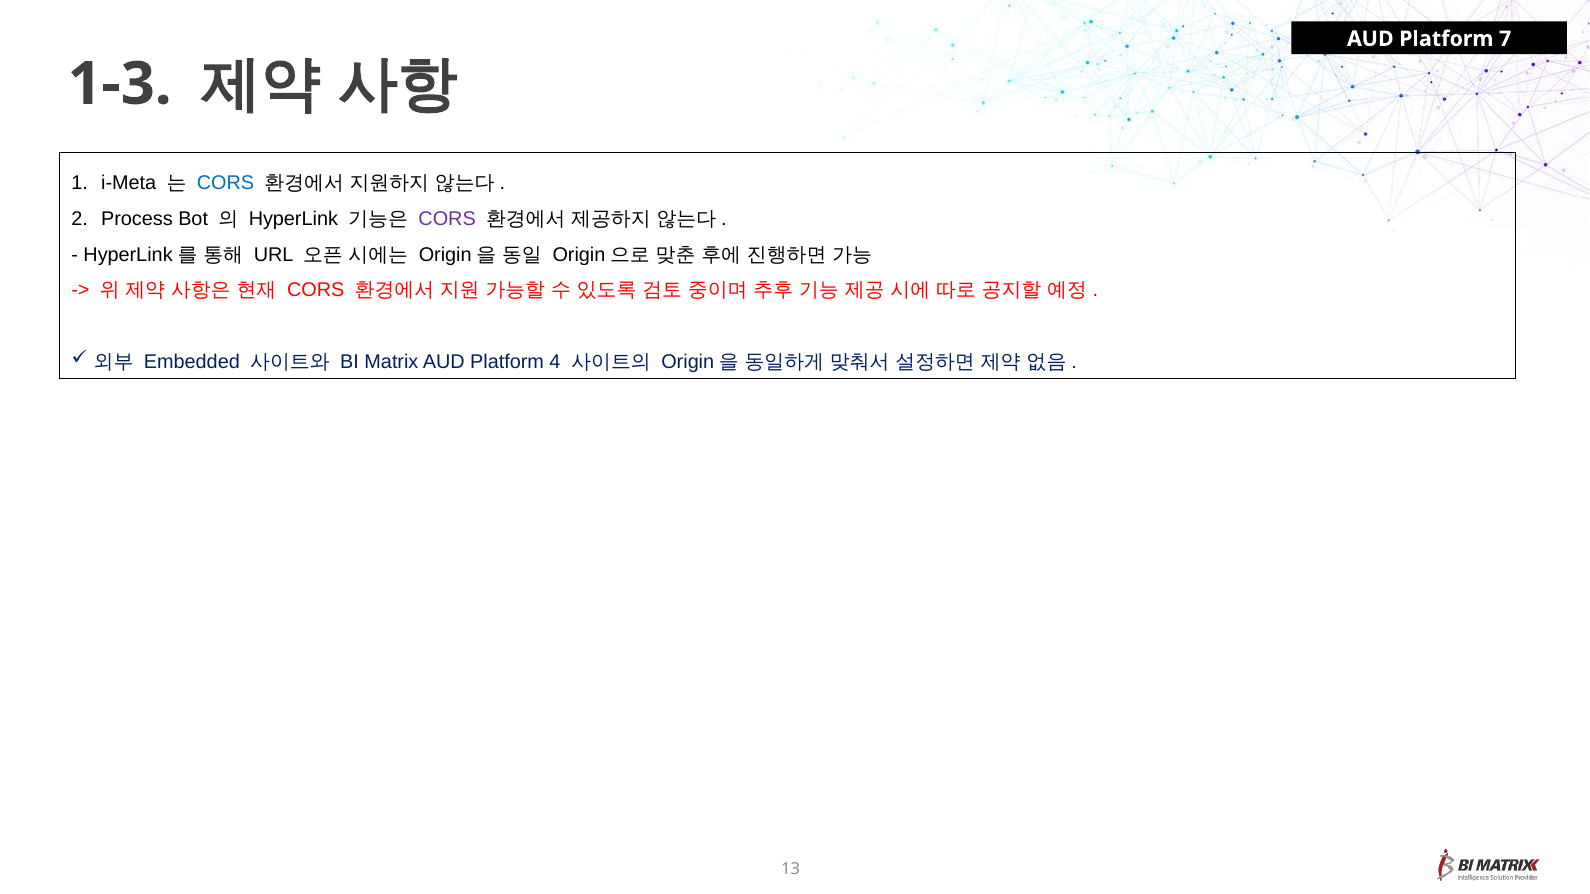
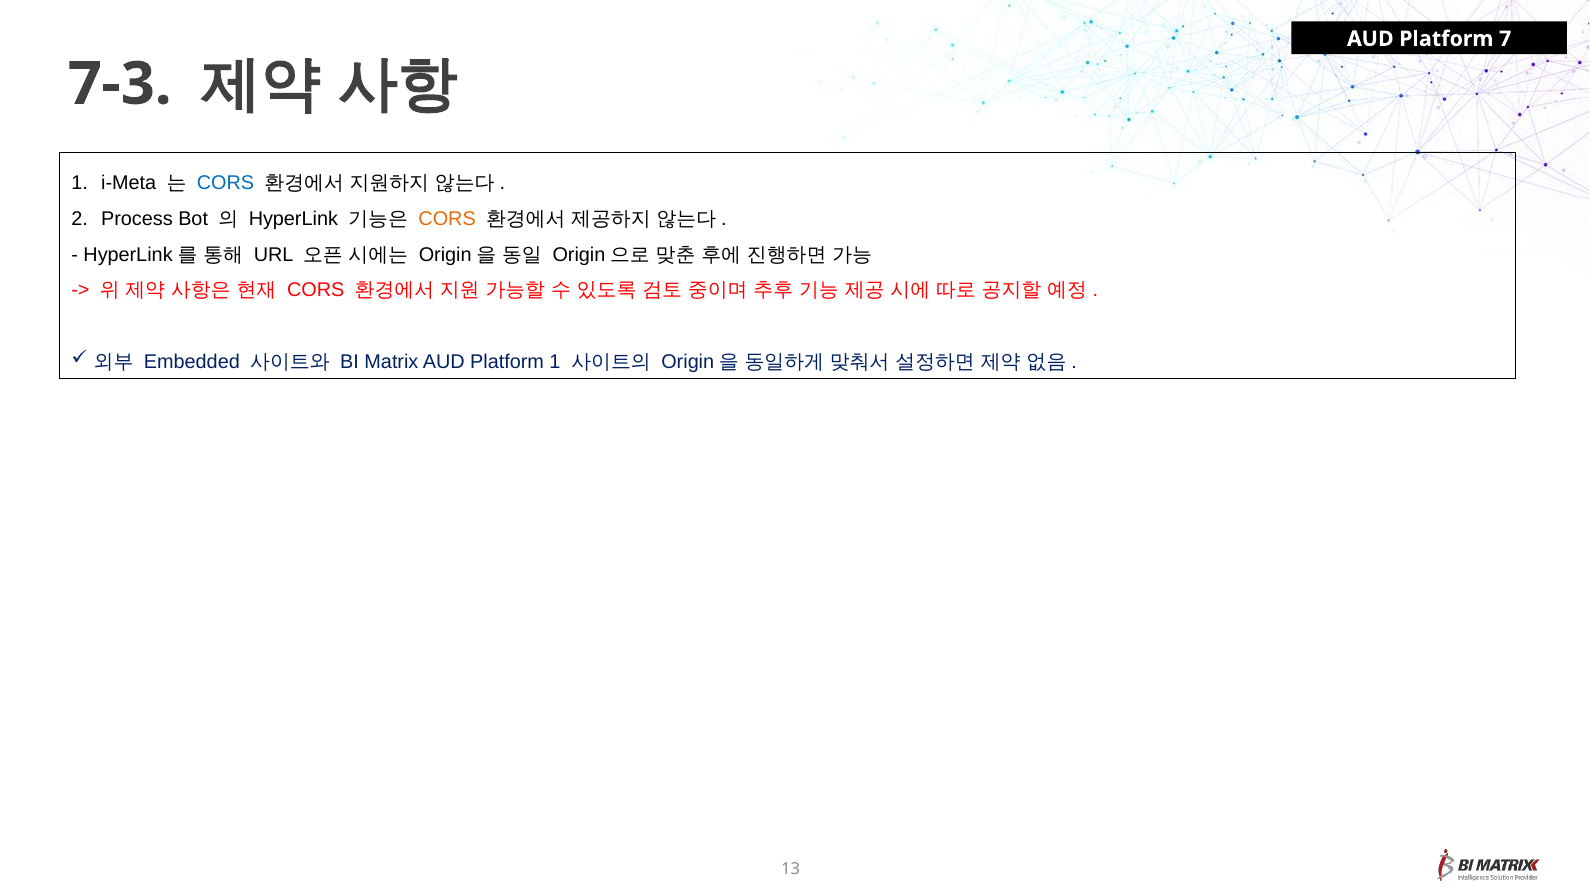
1-3: 1-3 -> 7-3
CORS at (447, 219) colour: purple -> orange
Platform 4: 4 -> 1
